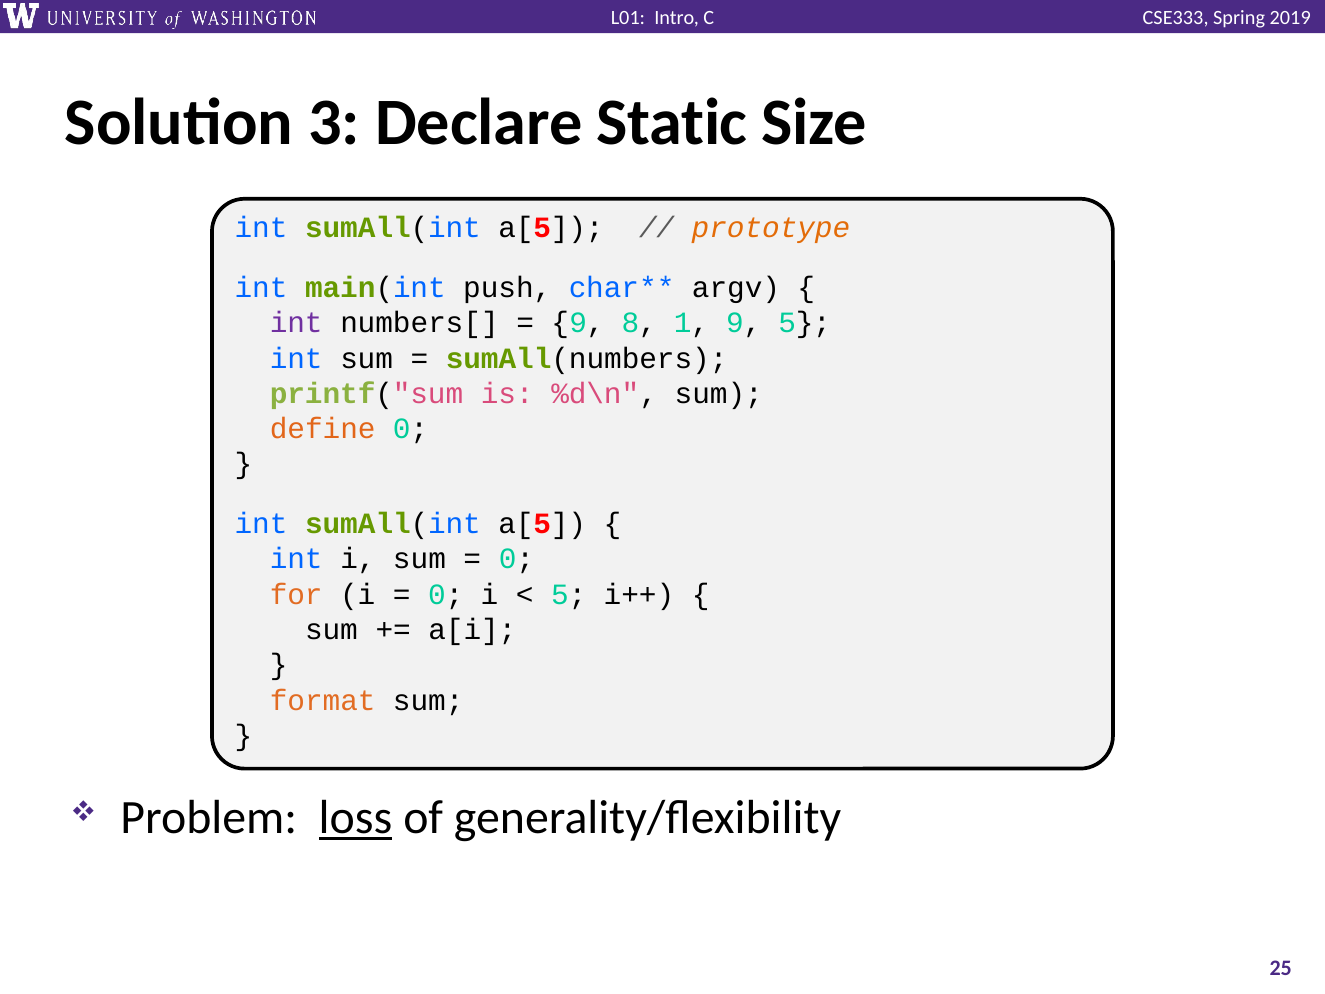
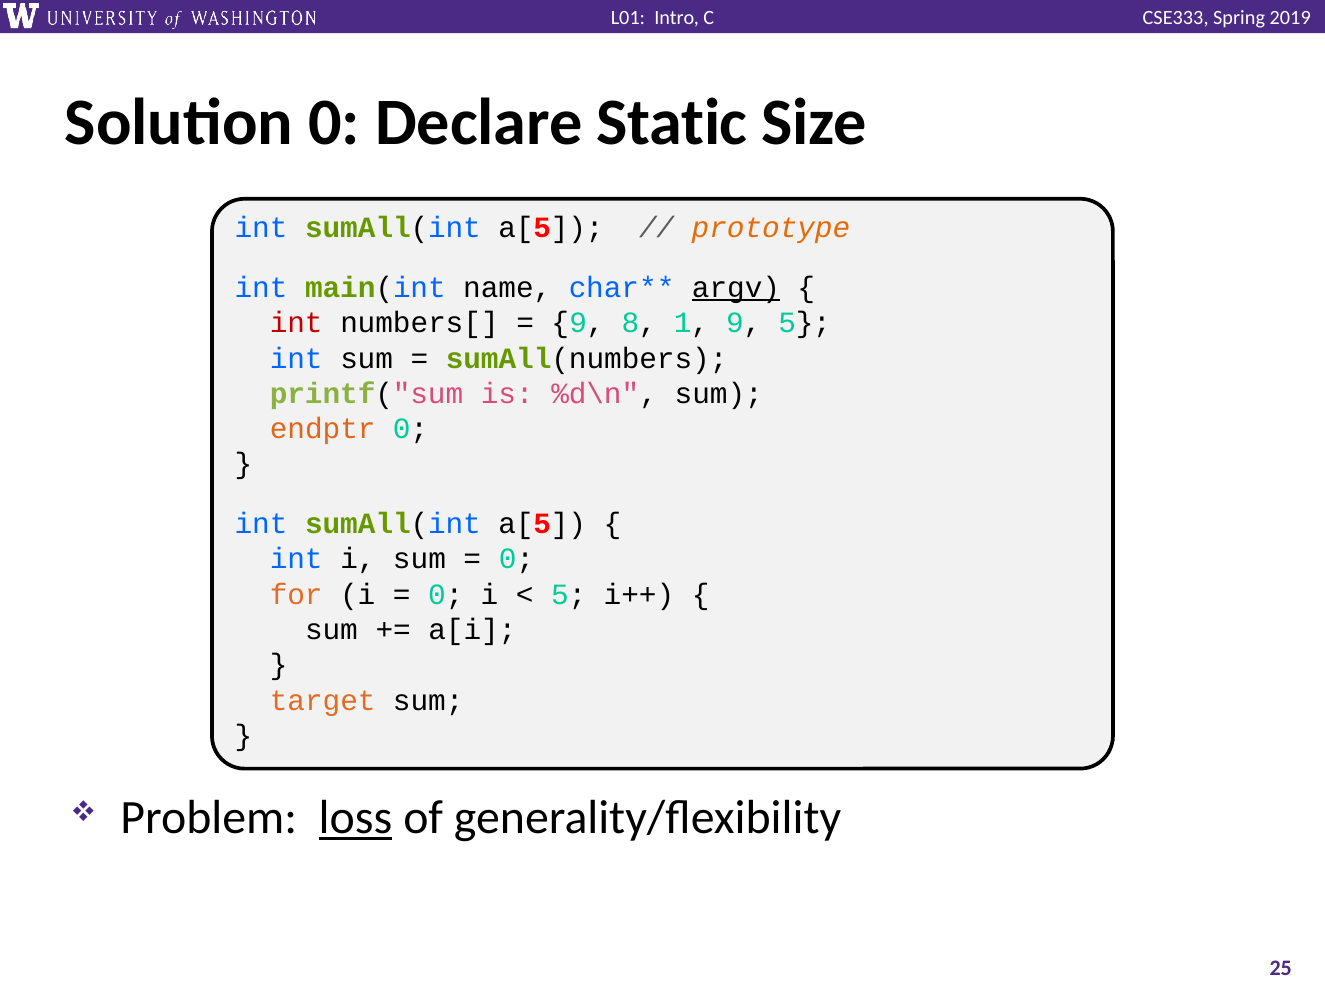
Solution 3: 3 -> 0
push: push -> name
argv underline: none -> present
int at (296, 323) colour: purple -> red
define: define -> endptr
format: format -> target
